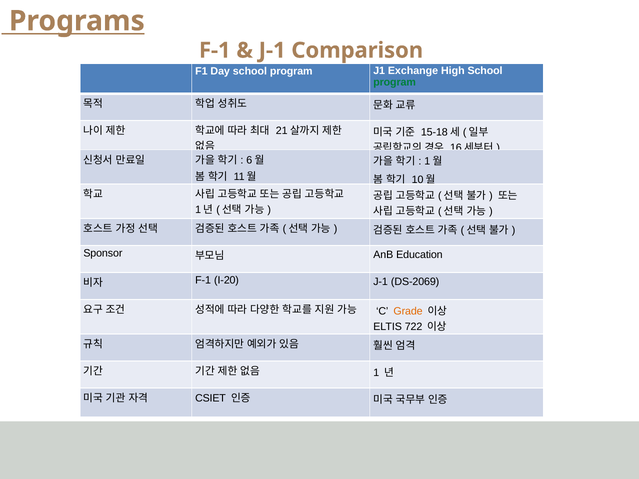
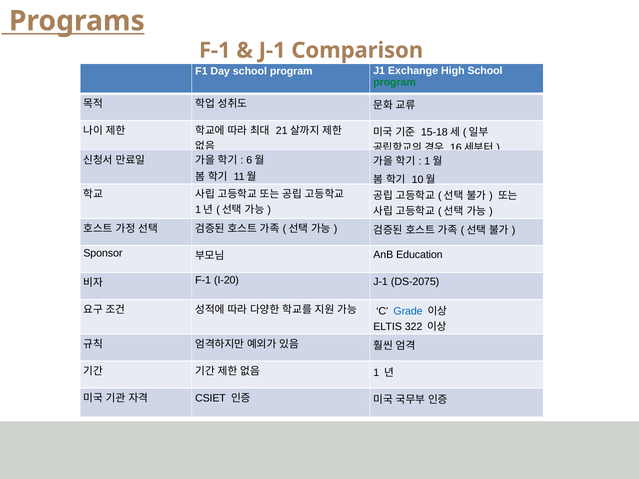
DS-2069: DS-2069 -> DS-2075
Grade colour: orange -> blue
722: 722 -> 322
